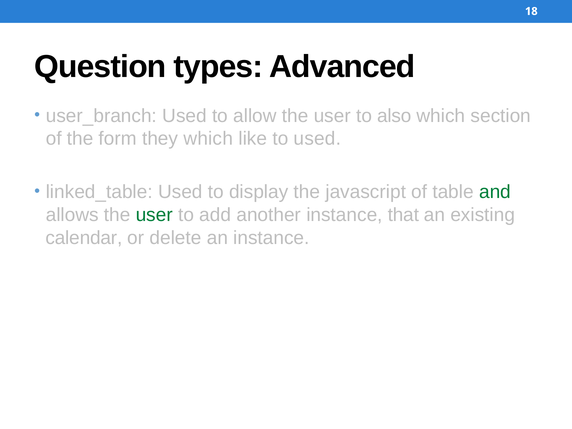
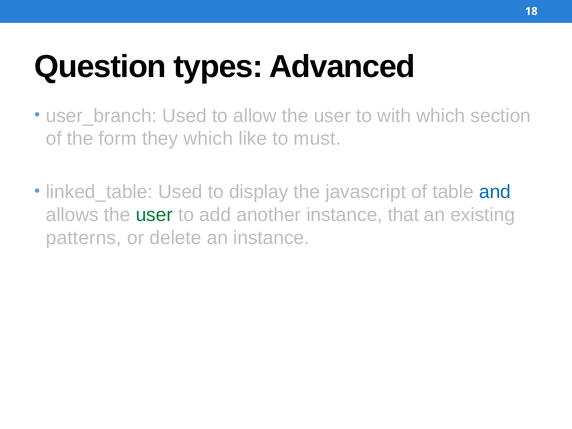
also: also -> with
to used: used -> must
and colour: green -> blue
calendar: calendar -> patterns
